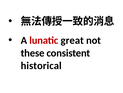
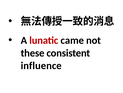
great: great -> came
historical: historical -> influence
